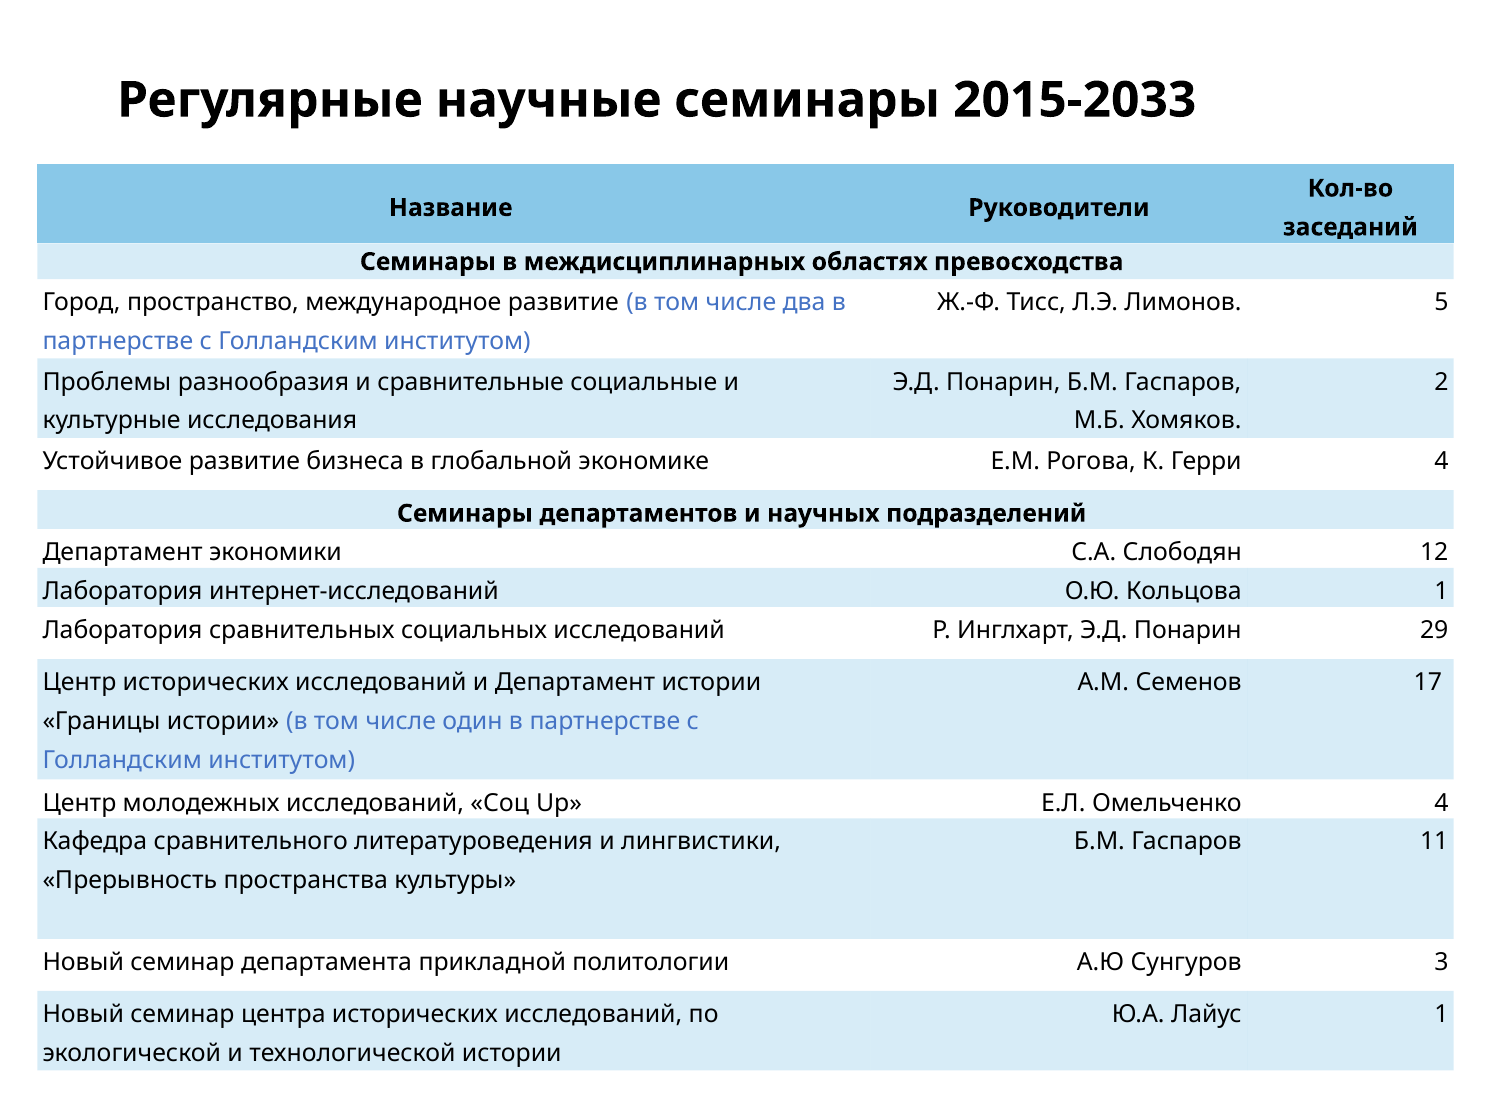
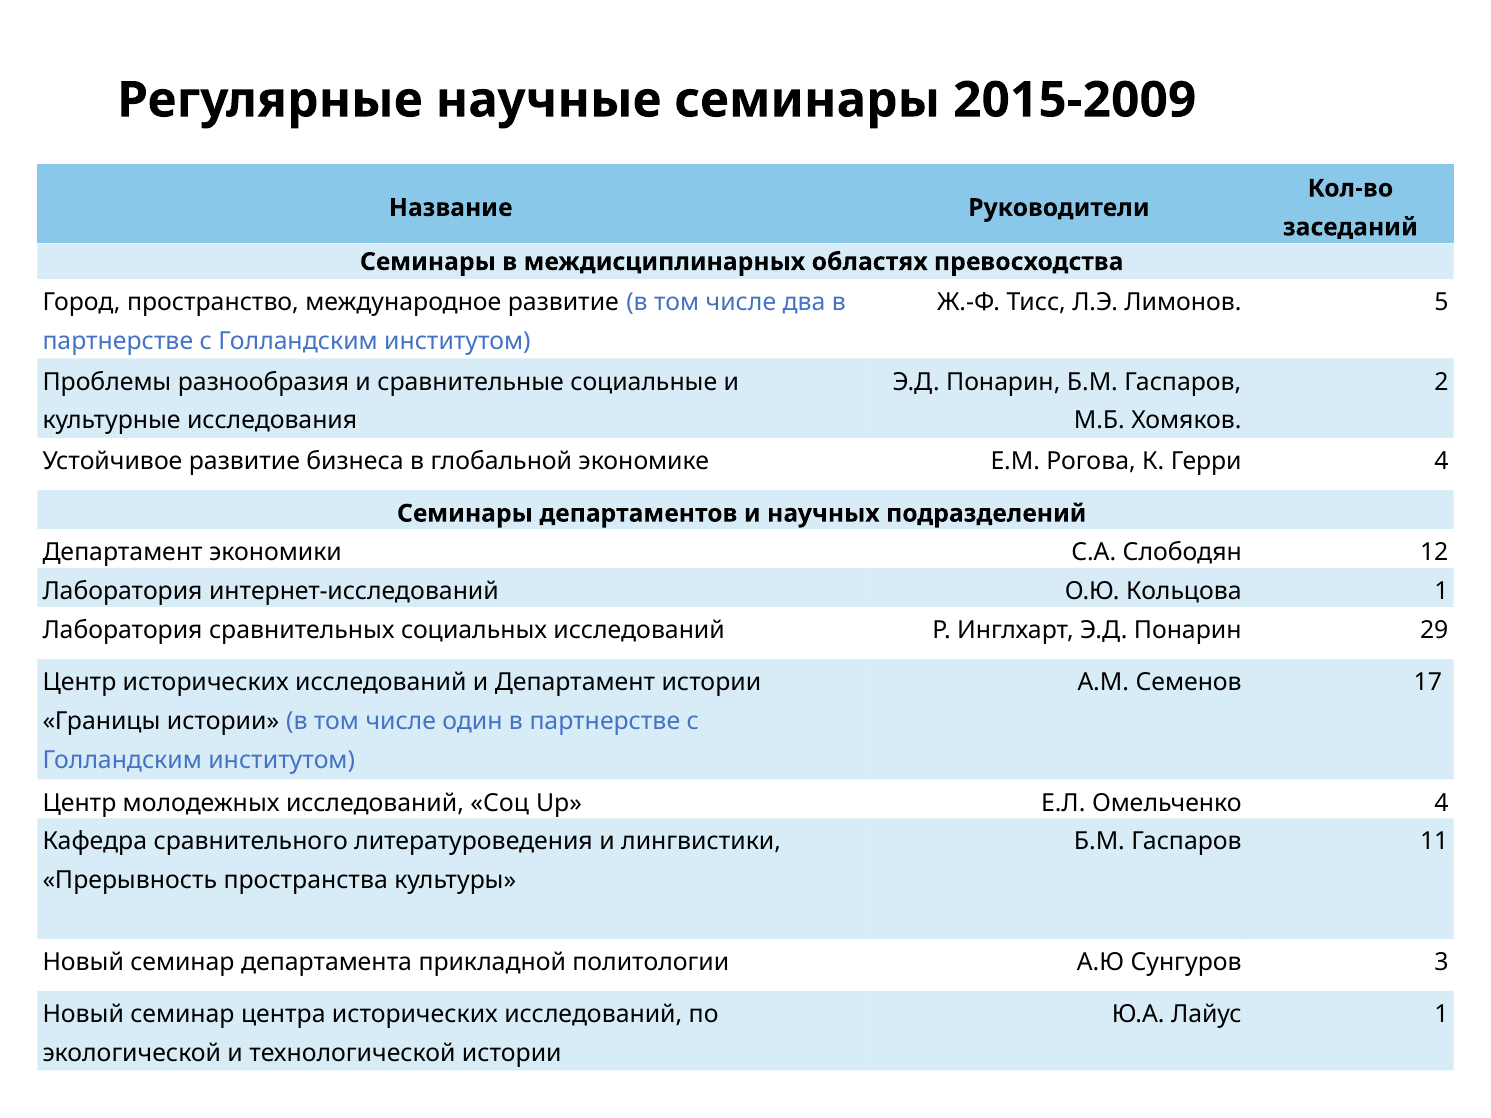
2015-2033: 2015-2033 -> 2015-2009
